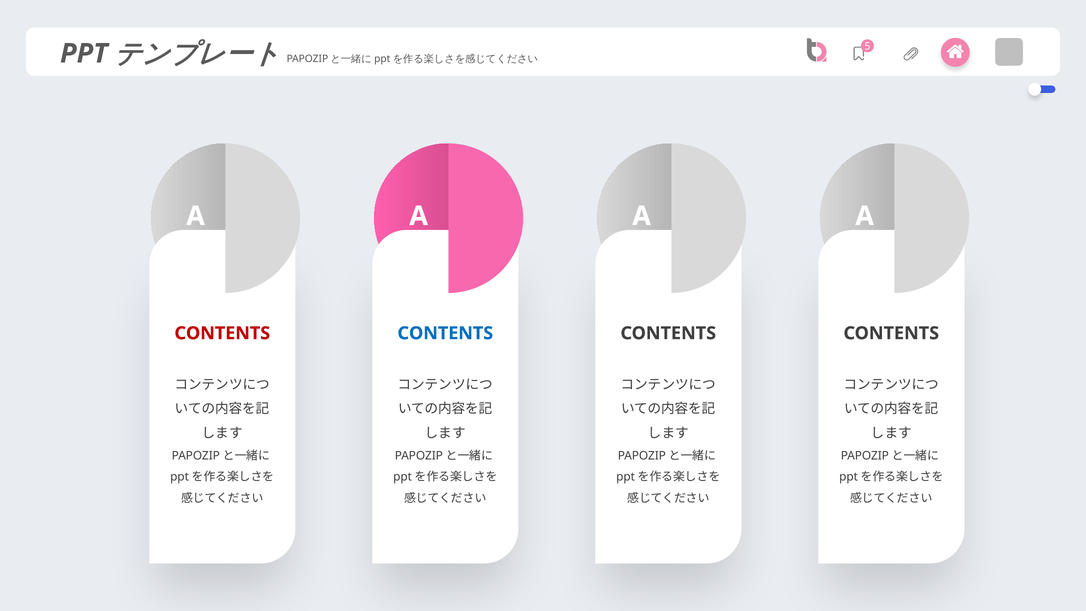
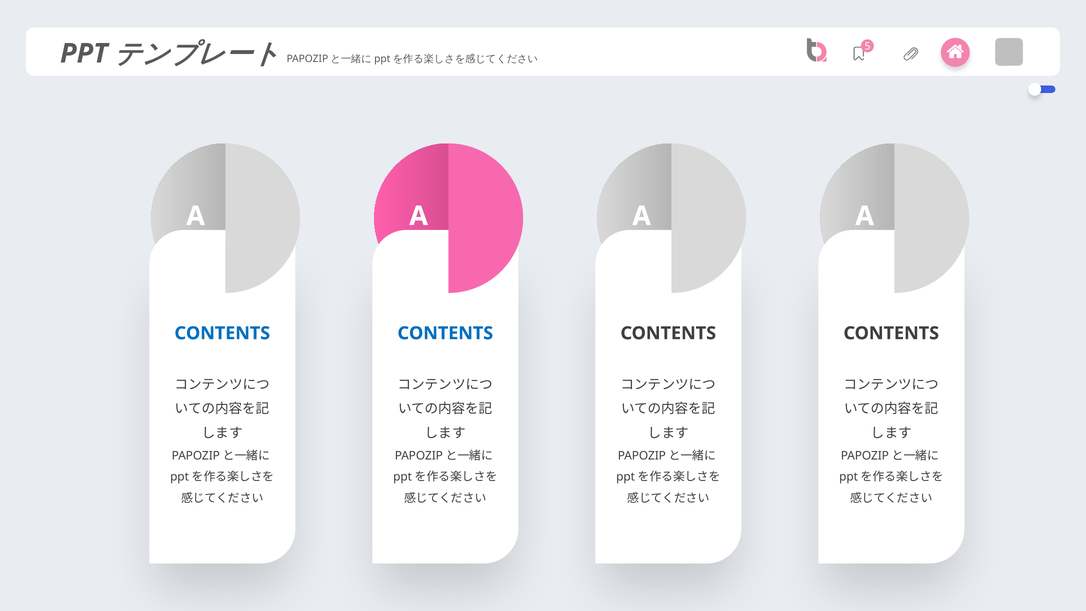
CONTENTS at (222, 333) colour: red -> blue
